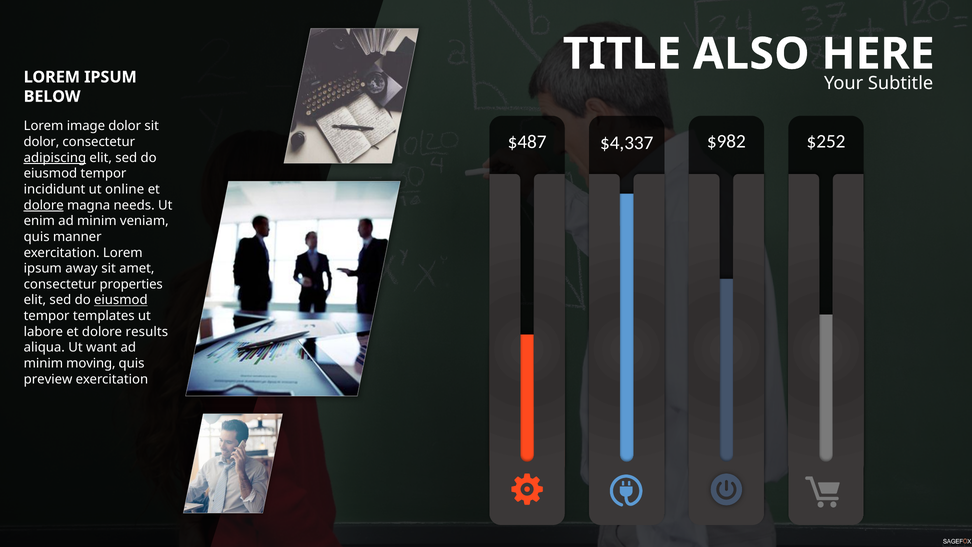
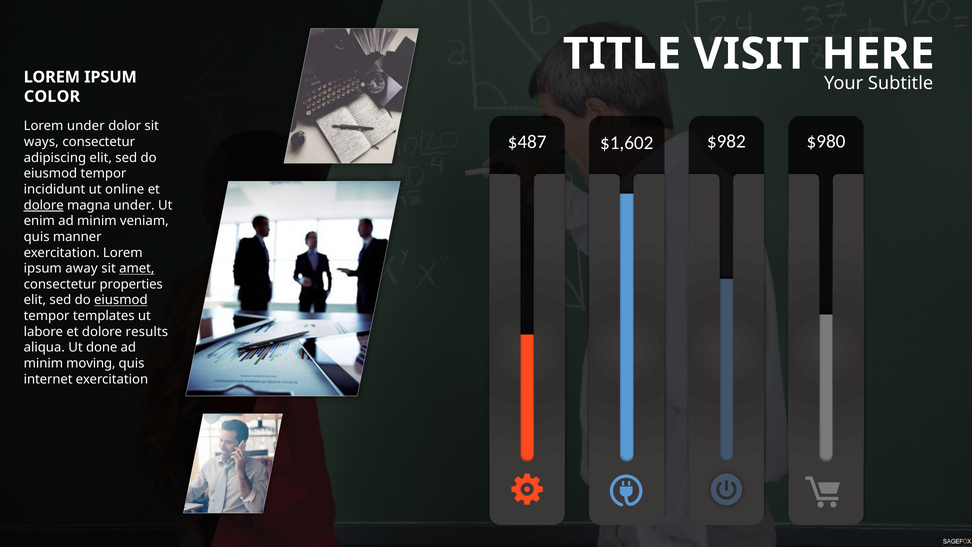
ALSO: ALSO -> VISIT
BELOW: BELOW -> COLOR
Lorem image: image -> under
$4,337: $4,337 -> $1,602
$252: $252 -> $980
dolor at (41, 142): dolor -> ways
adipiscing underline: present -> none
magna needs: needs -> under
amet underline: none -> present
want: want -> done
preview: preview -> internet
